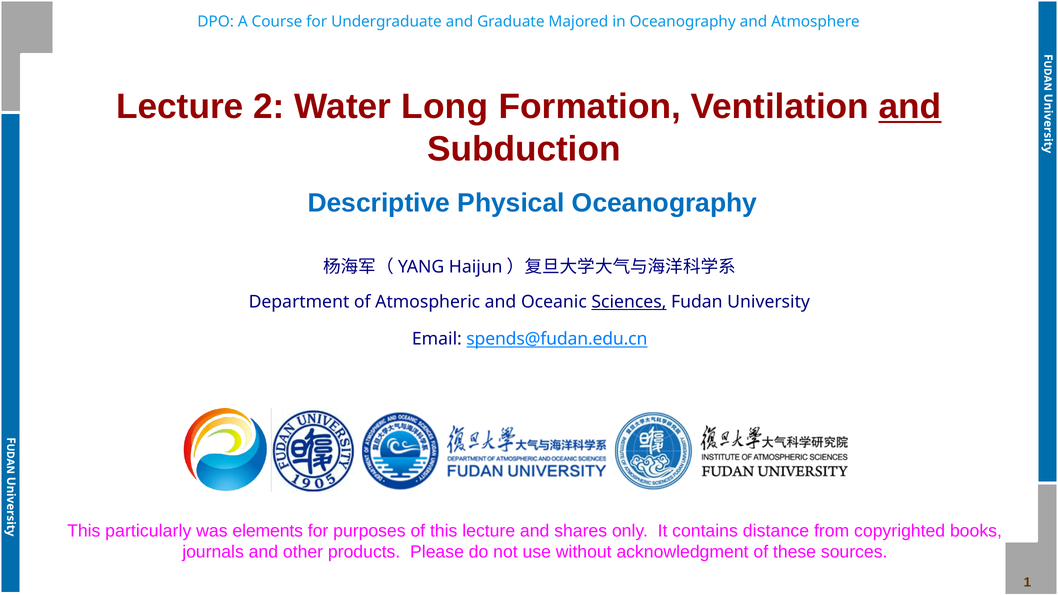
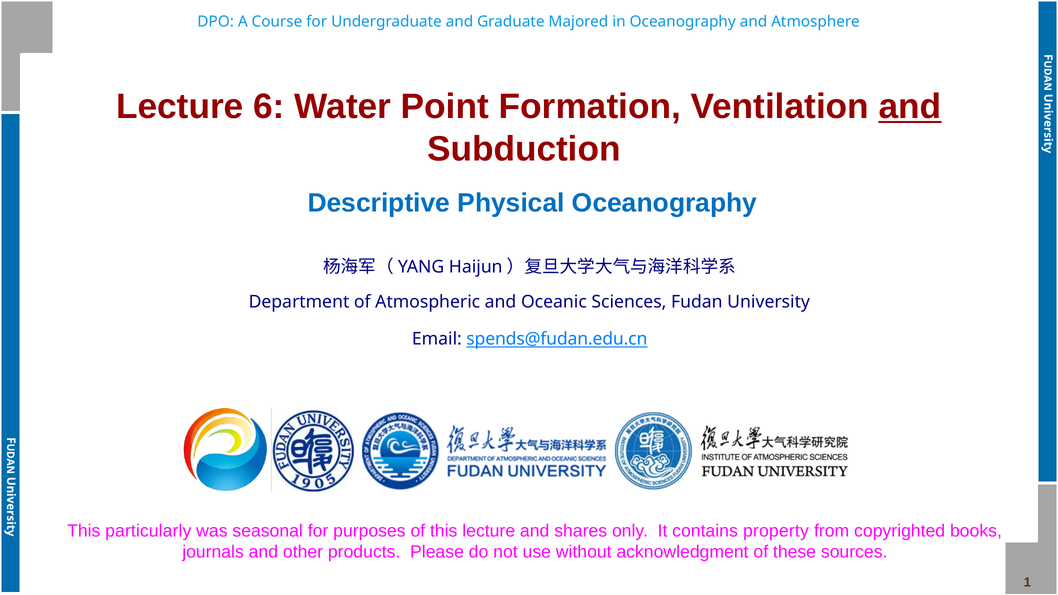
2: 2 -> 6
Long: Long -> Point
Sciences underline: present -> none
elements: elements -> seasonal
distance: distance -> property
